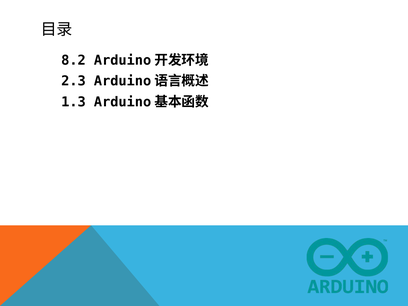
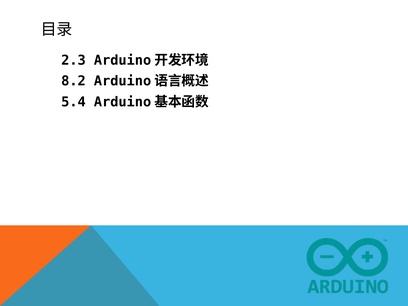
8.2: 8.2 -> 2.3
2.3: 2.3 -> 8.2
1.3: 1.3 -> 5.4
